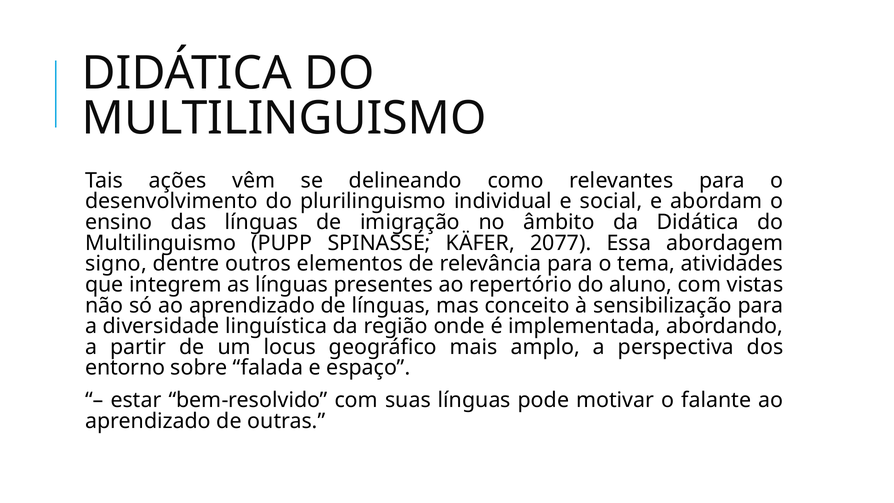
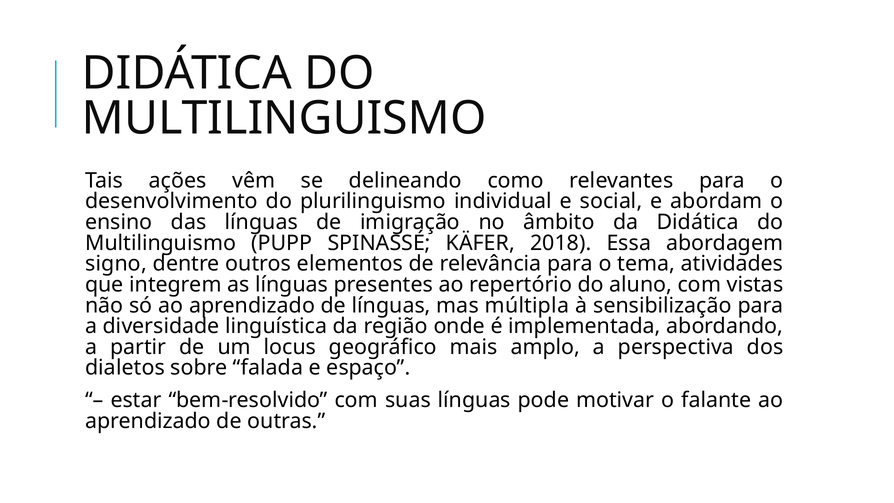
2077: 2077 -> 2018
conceito: conceito -> múltipla
entorno: entorno -> dialetos
